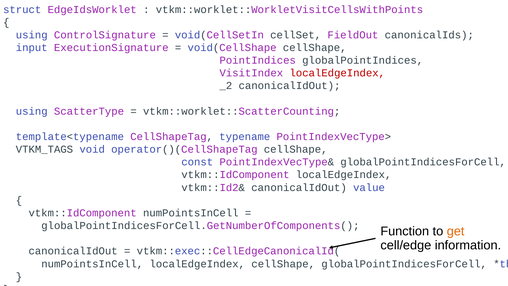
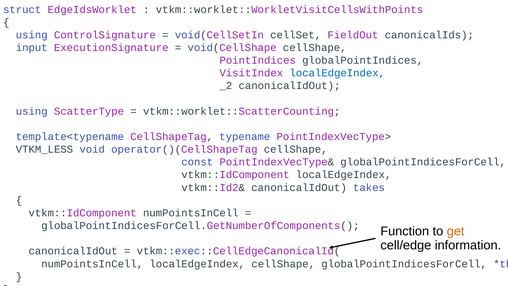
localEdgeIndex at (337, 73) colour: red -> blue
VTKM_TAGS: VTKM_TAGS -> VTKM_LESS
value: value -> takes
